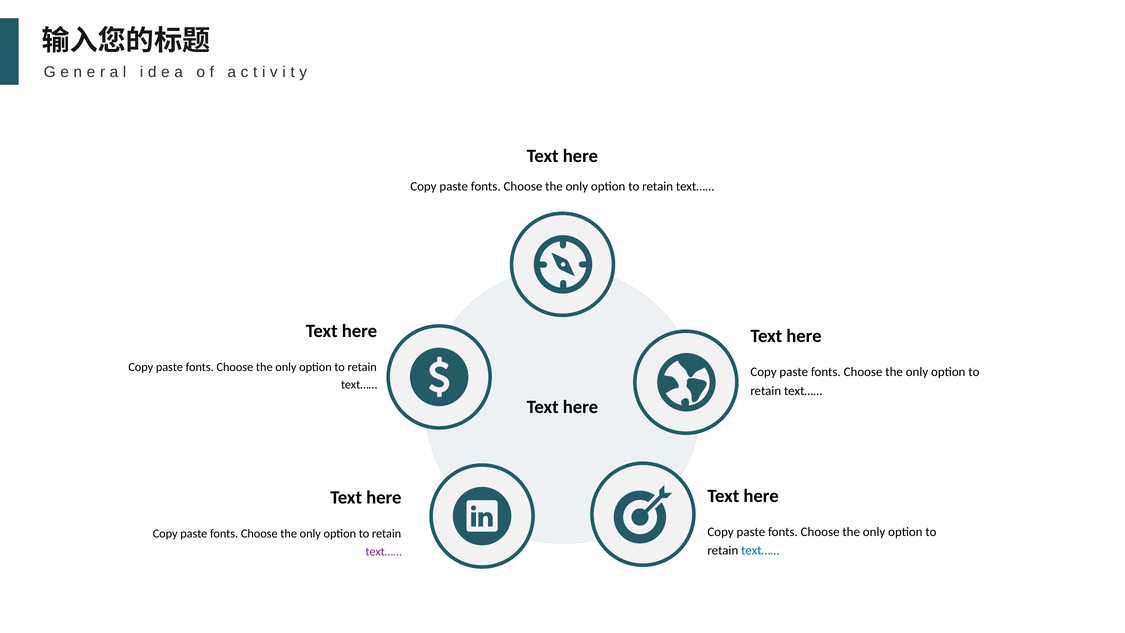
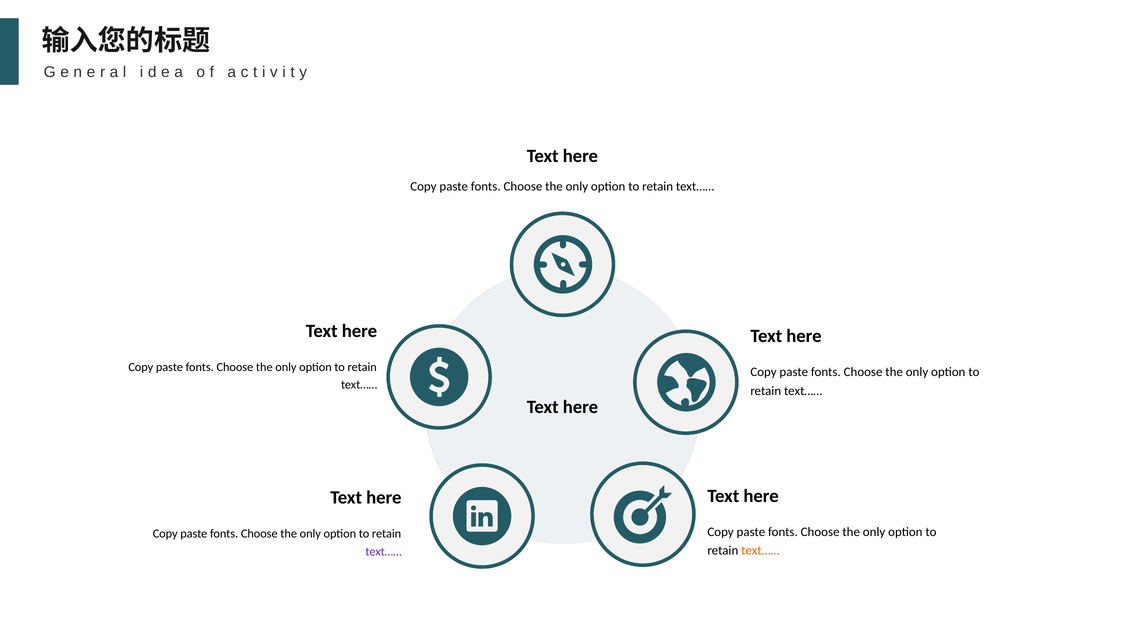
text…… at (760, 550) colour: blue -> orange
